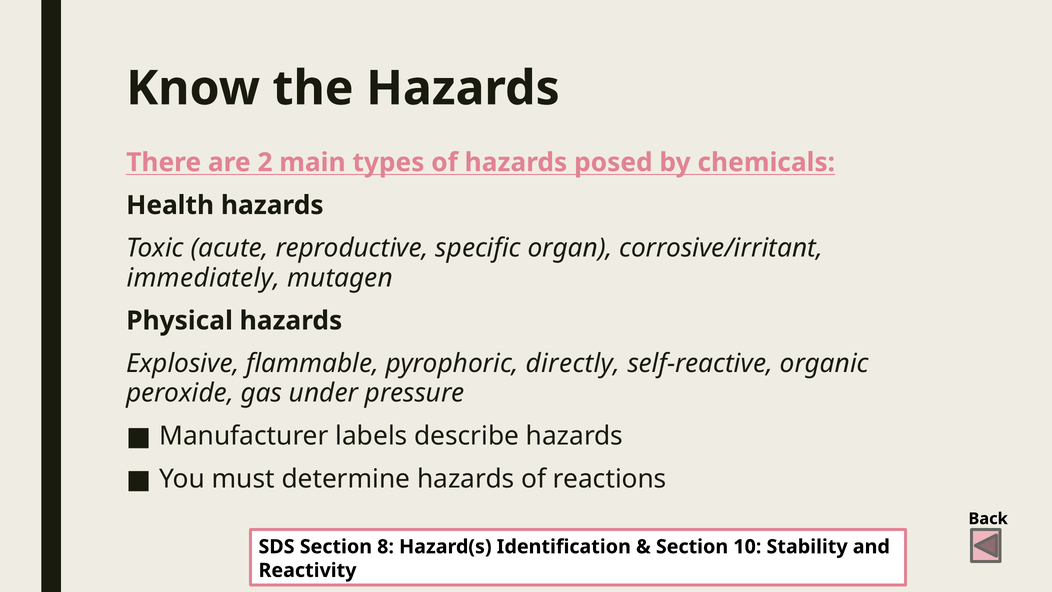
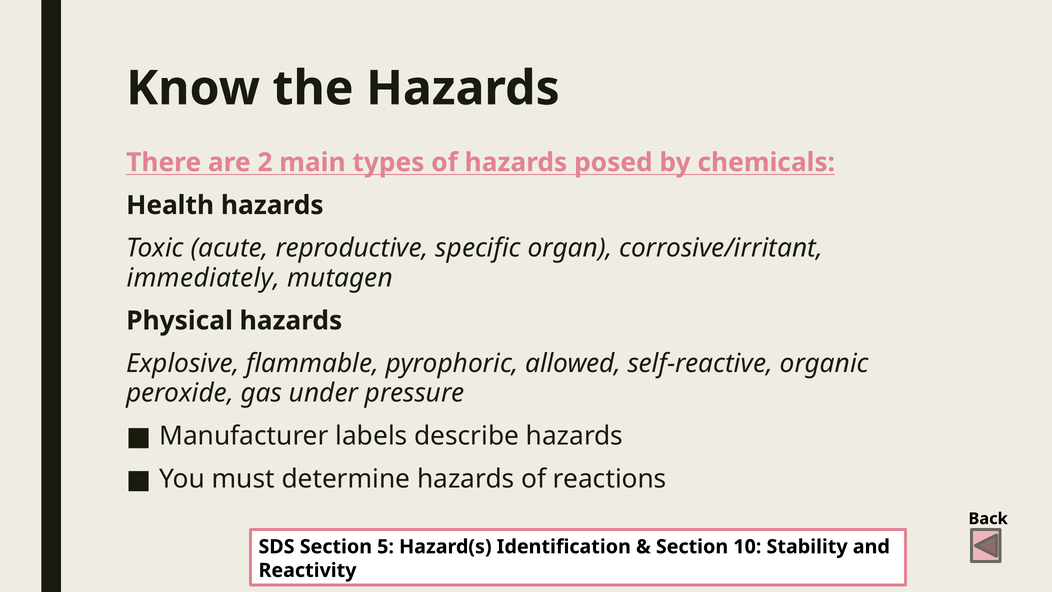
directly: directly -> allowed
8: 8 -> 5
